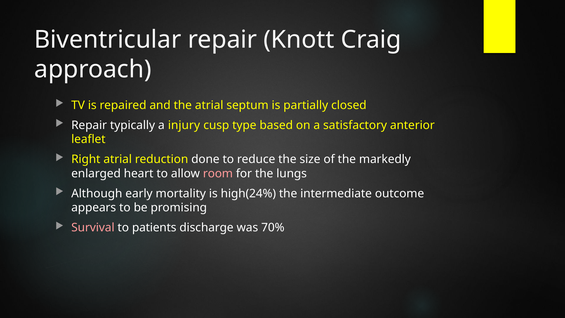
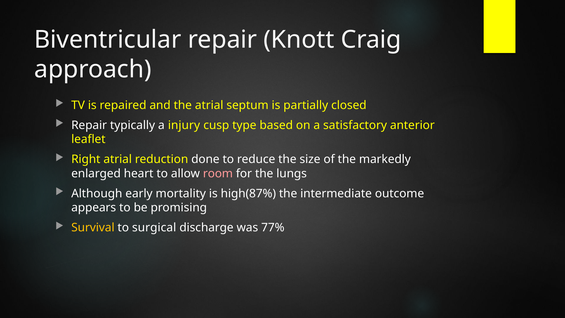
high(24%: high(24% -> high(87%
Survival colour: pink -> yellow
patients: patients -> surgical
70%: 70% -> 77%
